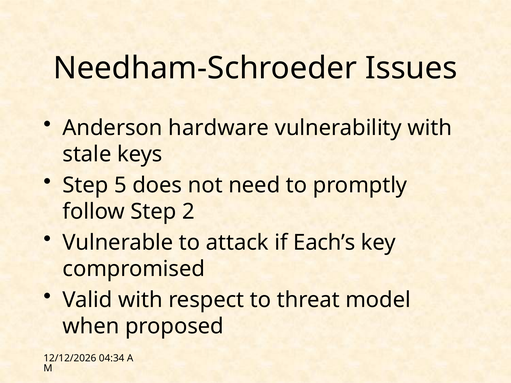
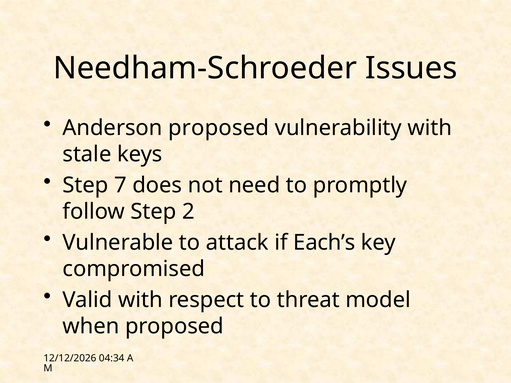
Anderson hardware: hardware -> proposed
5: 5 -> 7
